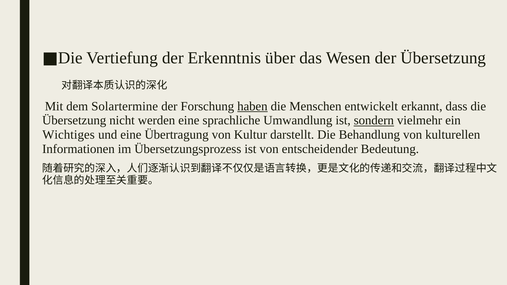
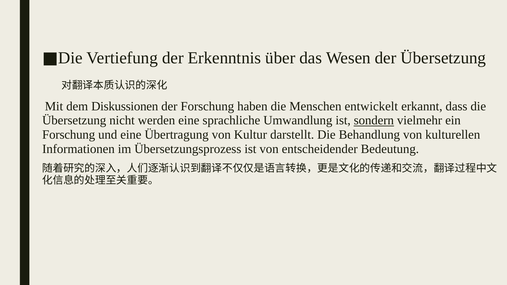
Solartermine: Solartermine -> Diskussionen
haben underline: present -> none
Wichtiges at (69, 135): Wichtiges -> Forschung
